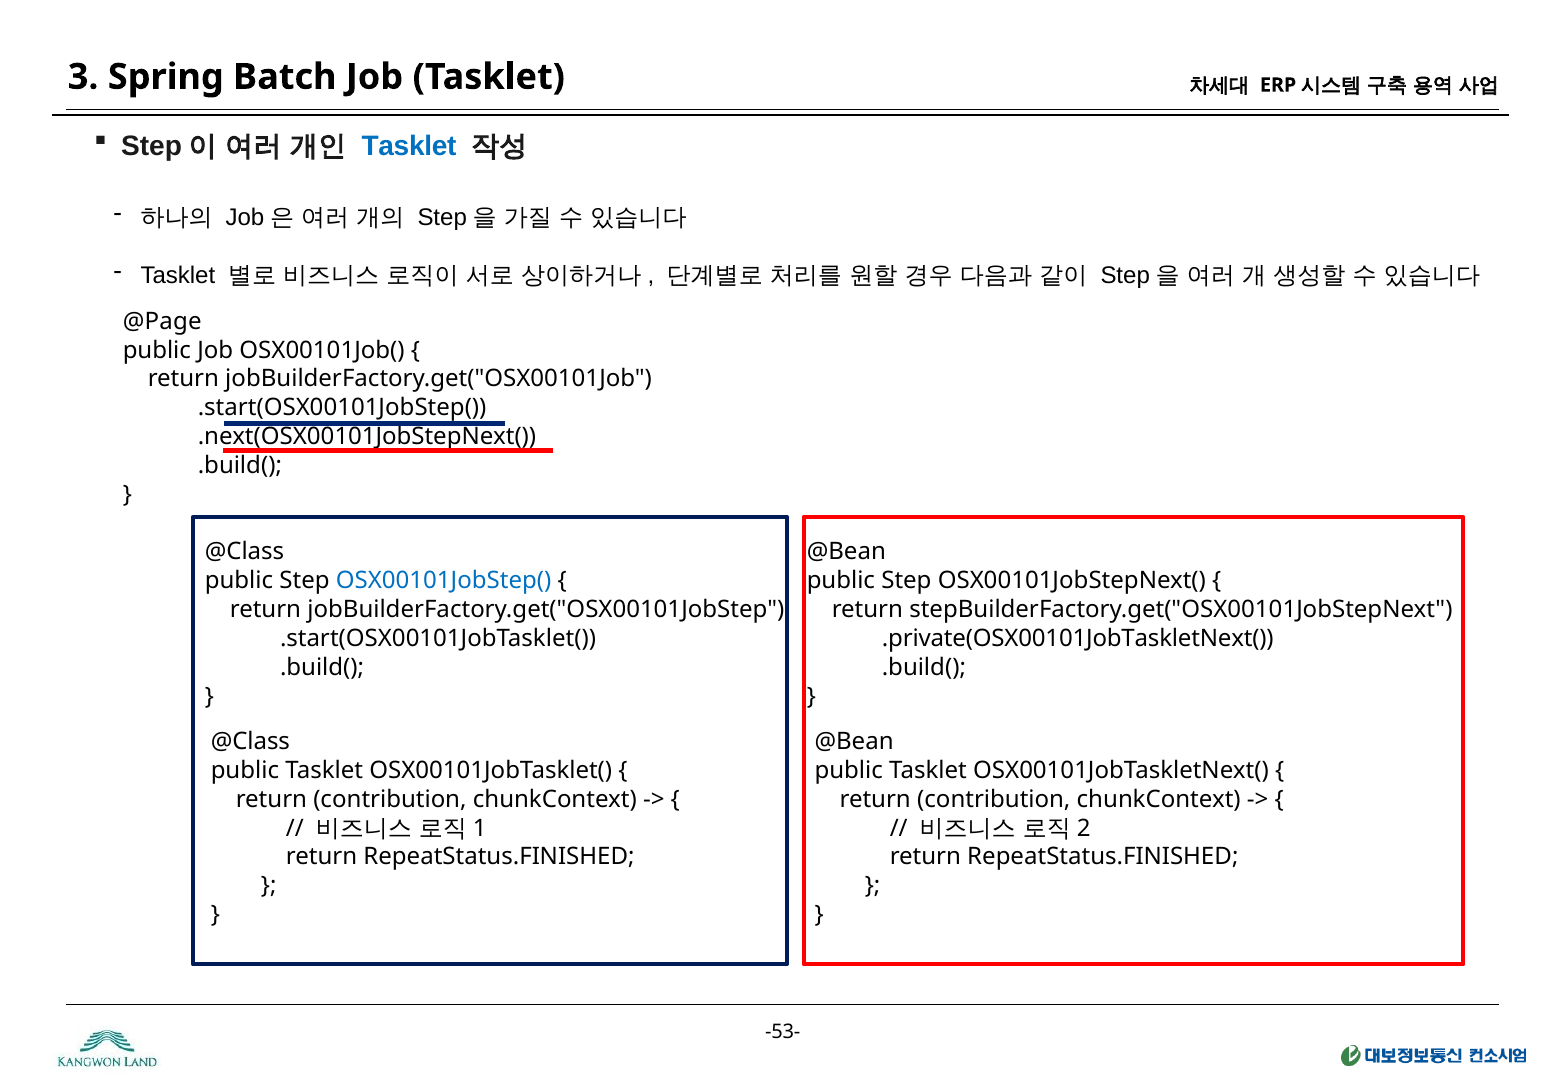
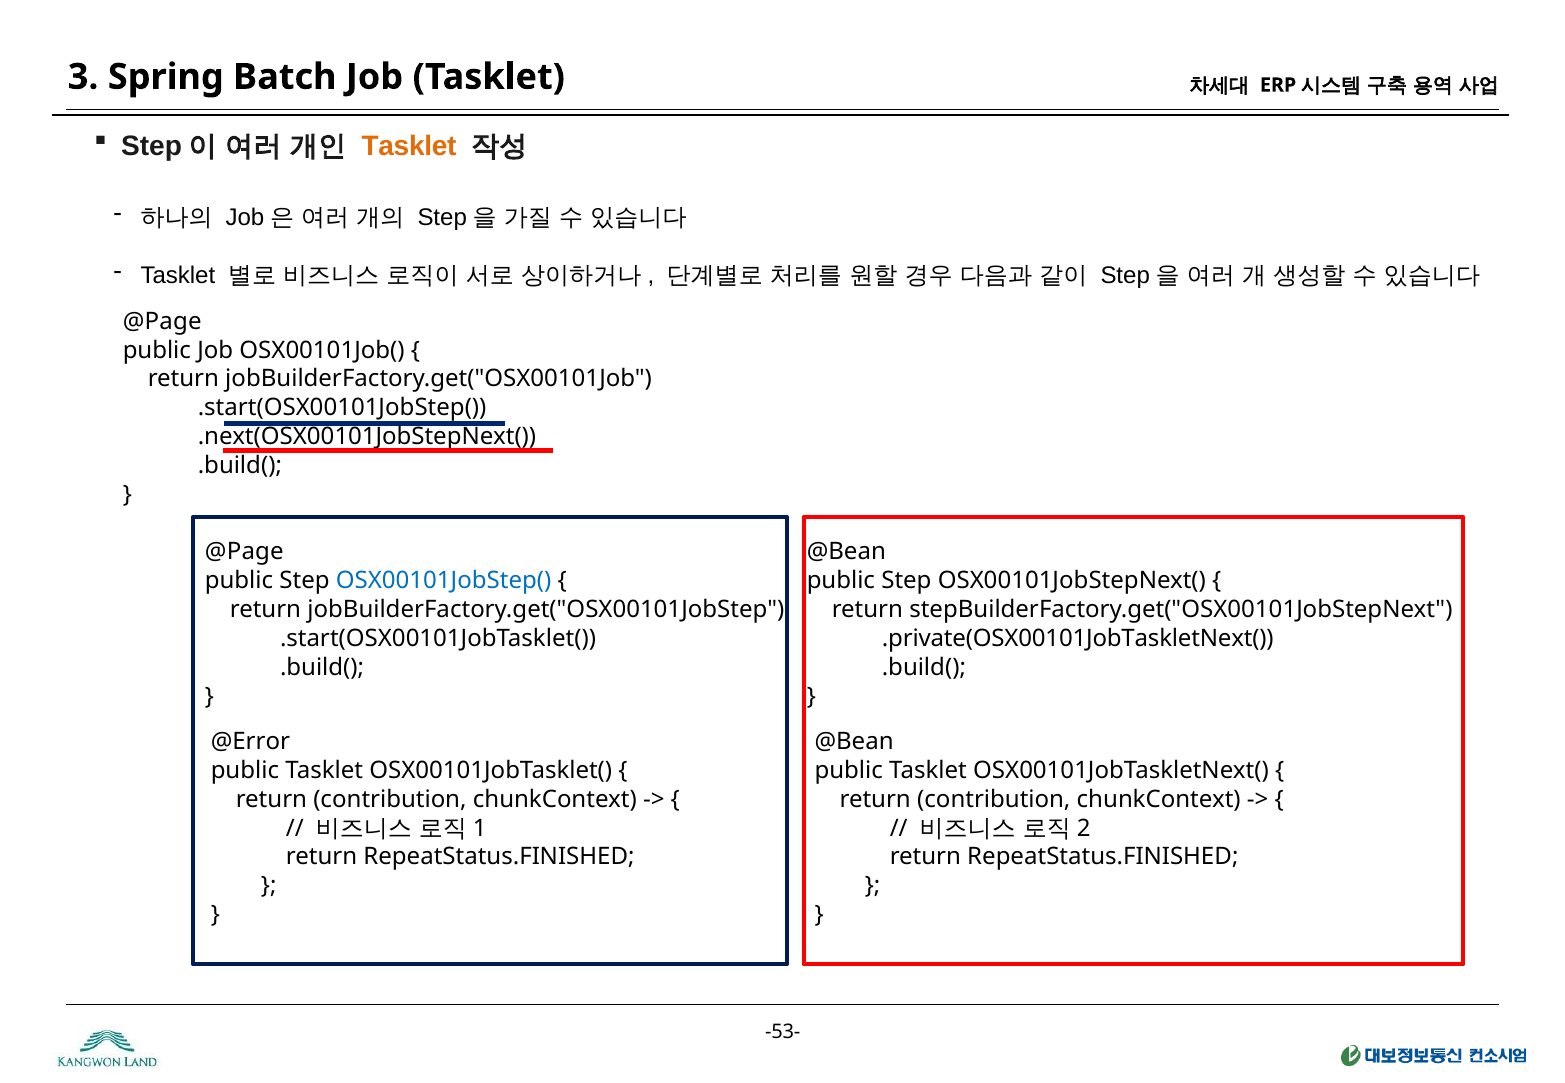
Tasklet at (409, 146) colour: blue -> orange
@Class at (244, 552): @Class -> @Page
@Class at (250, 742): @Class -> @Error
